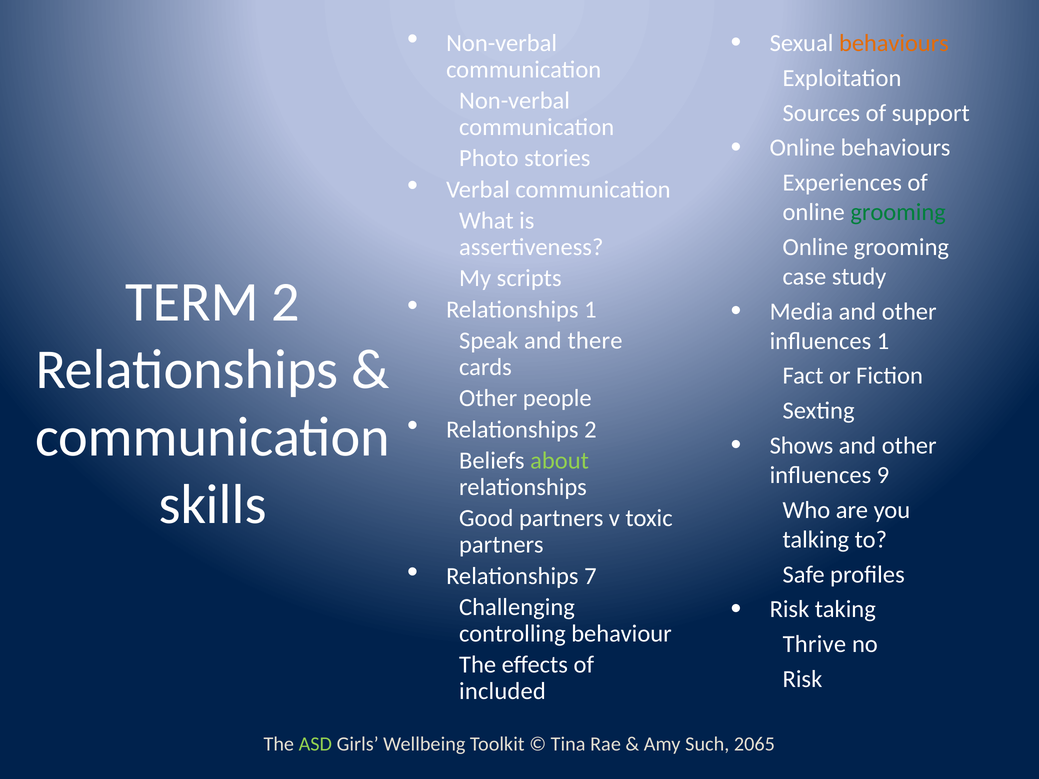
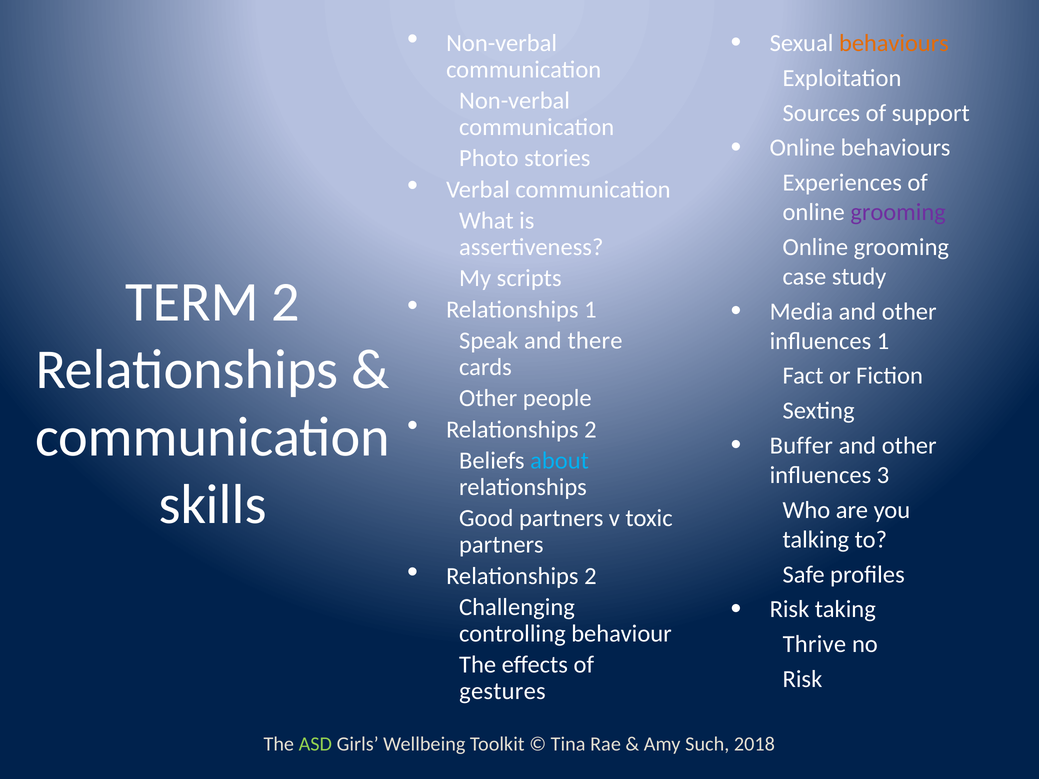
grooming at (898, 212) colour: green -> purple
Shows: Shows -> Buffer
about colour: light green -> light blue
9: 9 -> 3
7 at (590, 576): 7 -> 2
included: included -> gestures
2065: 2065 -> 2018
